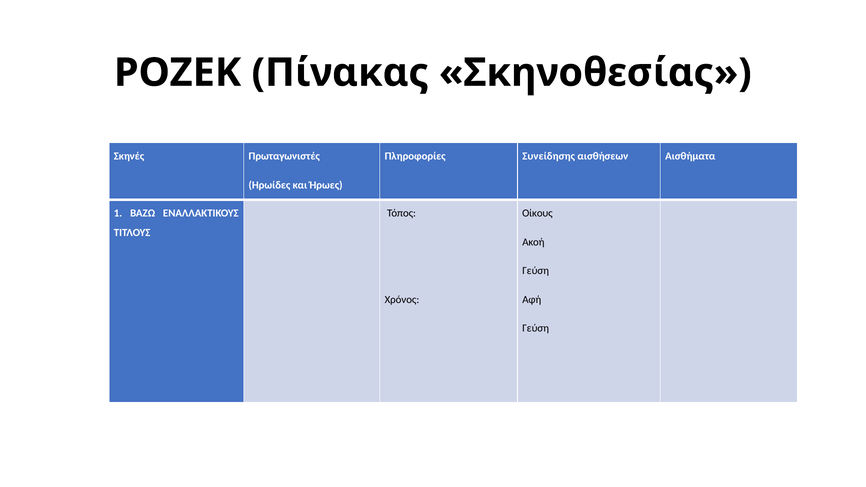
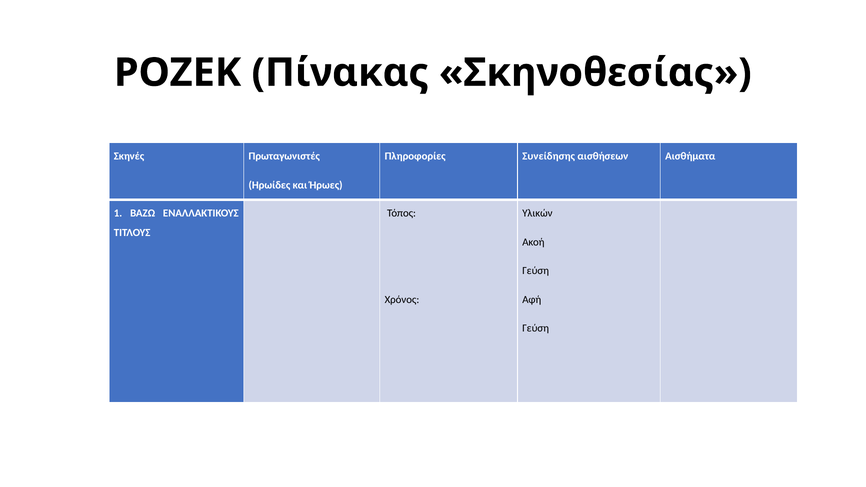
Οίκους: Οίκους -> Υλικών
